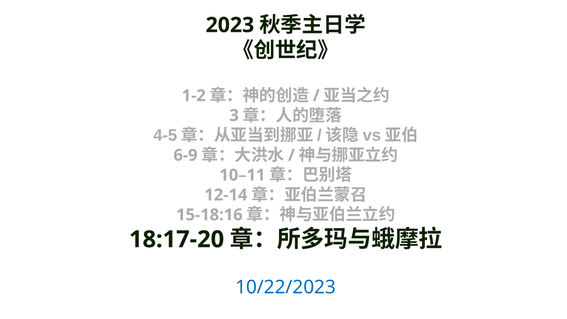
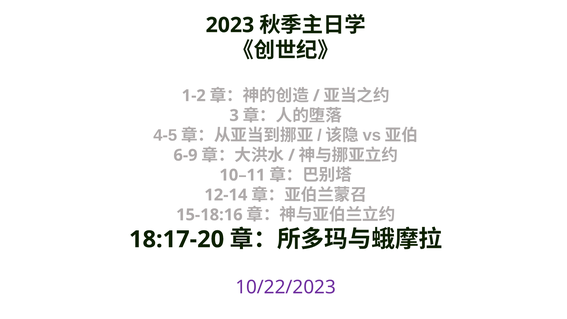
10/22/2023 colour: blue -> purple
